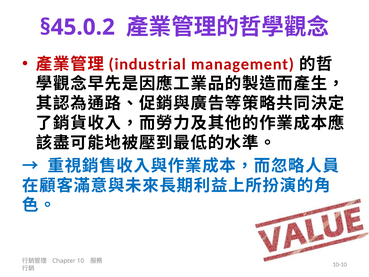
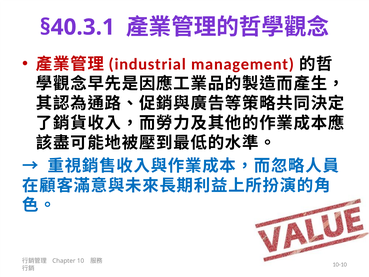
§45.0.2: §45.0.2 -> §40.3.1
